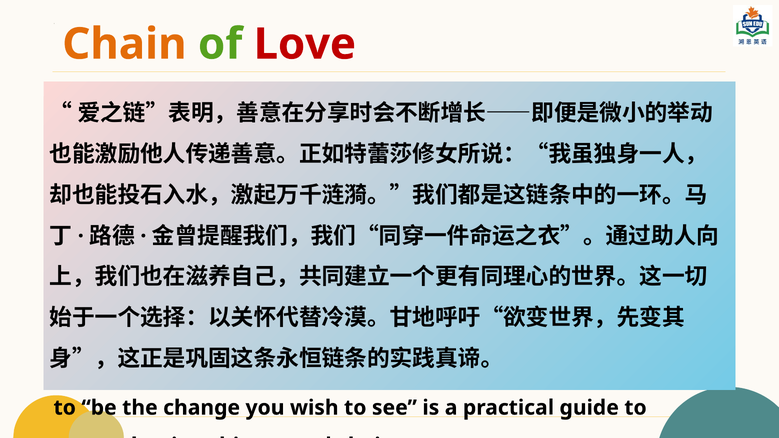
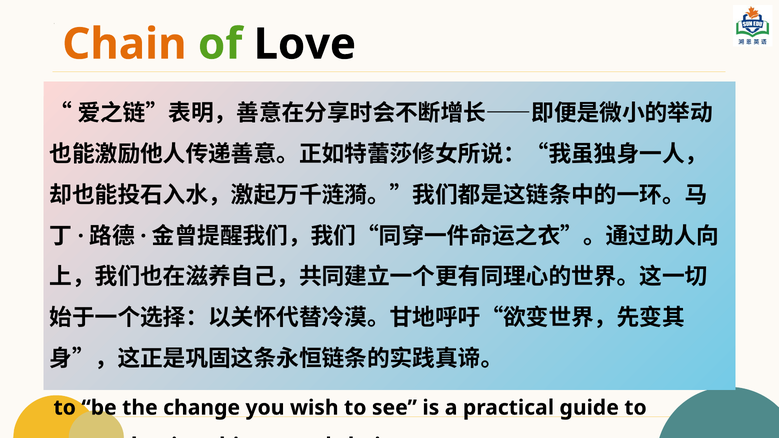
Love at (305, 44) colour: red -> black
